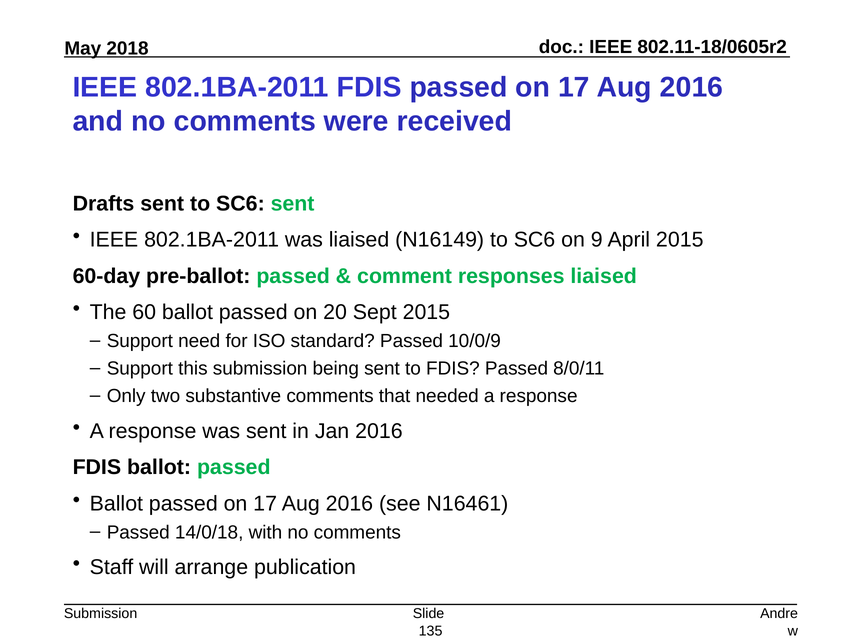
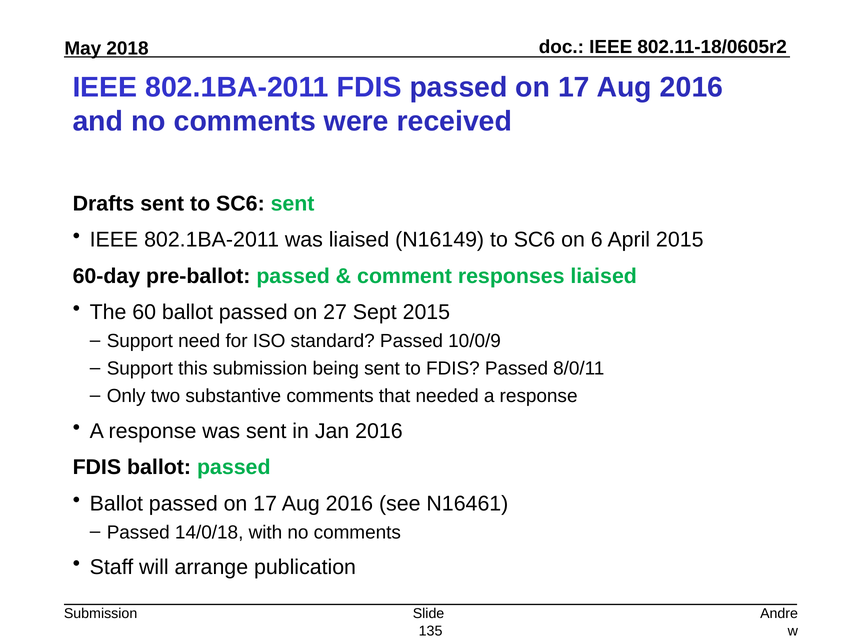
9: 9 -> 6
20: 20 -> 27
